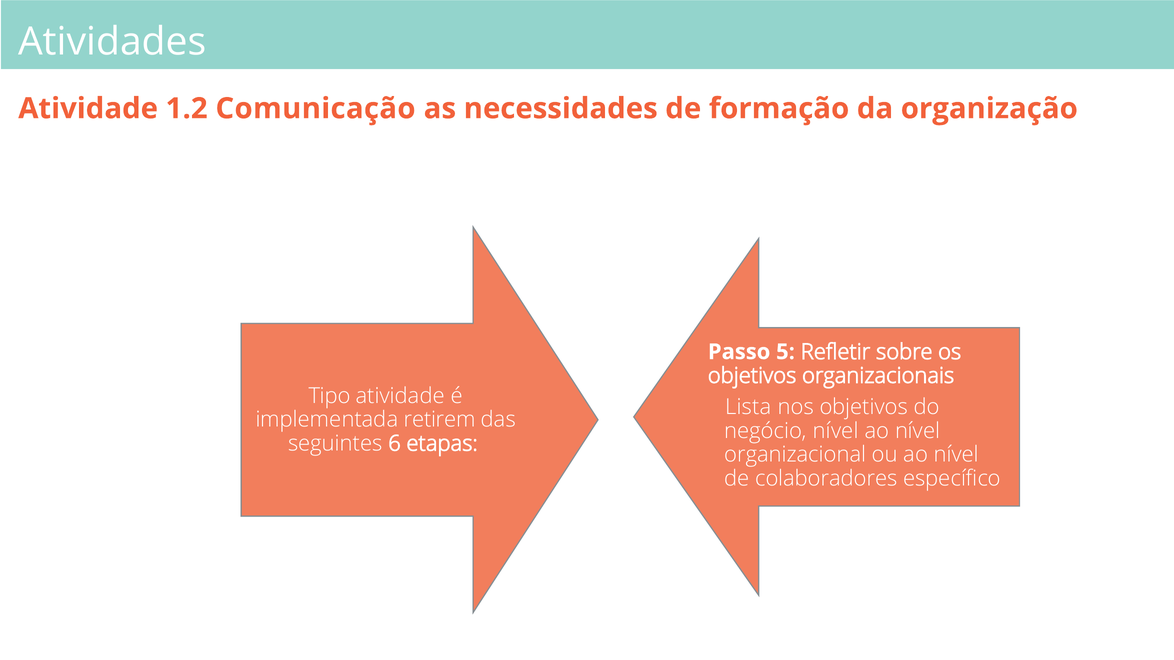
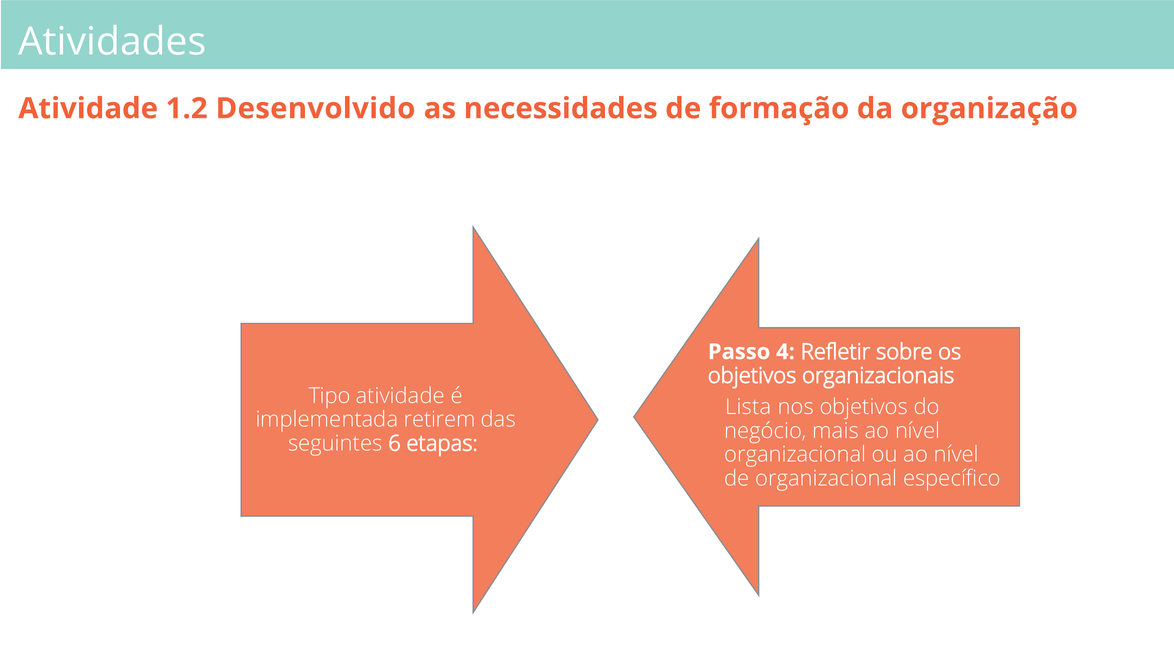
Comunicação: Comunicação -> Desenvolvido
5: 5 -> 4
negócio nível: nível -> mais
de colaboradores: colaboradores -> organizacional
